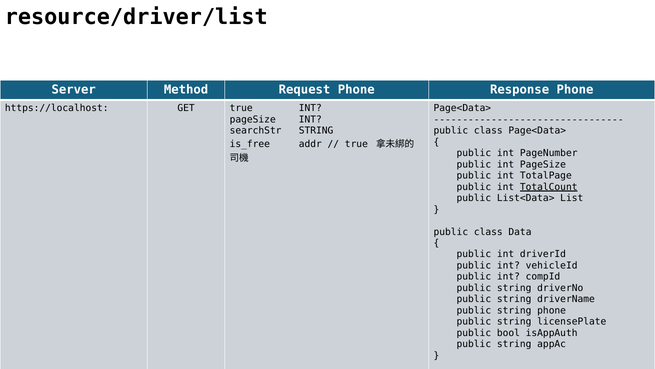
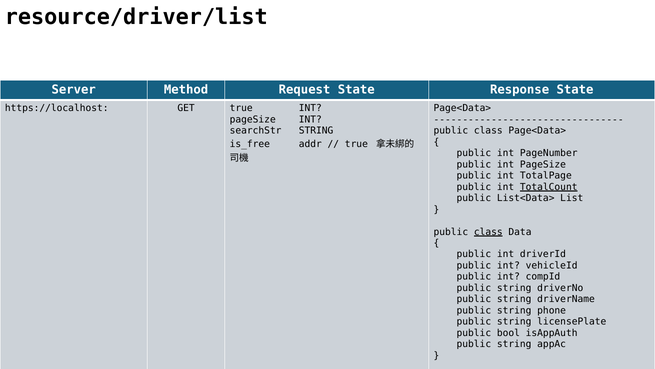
Request Phone: Phone -> State
Response Phone: Phone -> State
class at (488, 232) underline: none -> present
